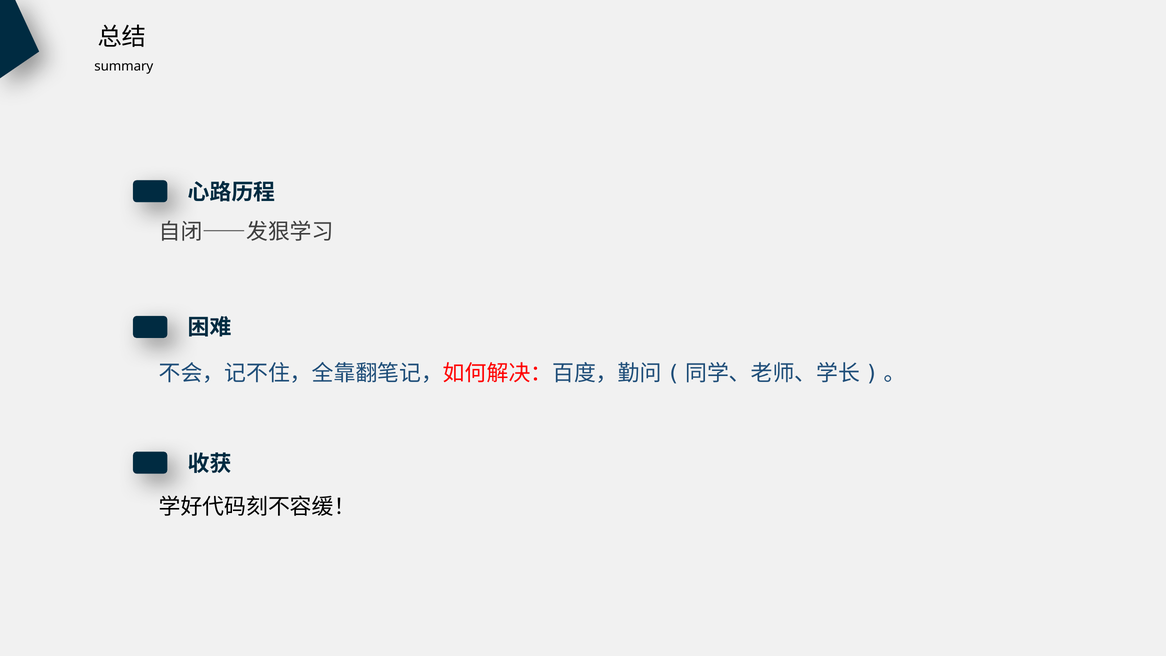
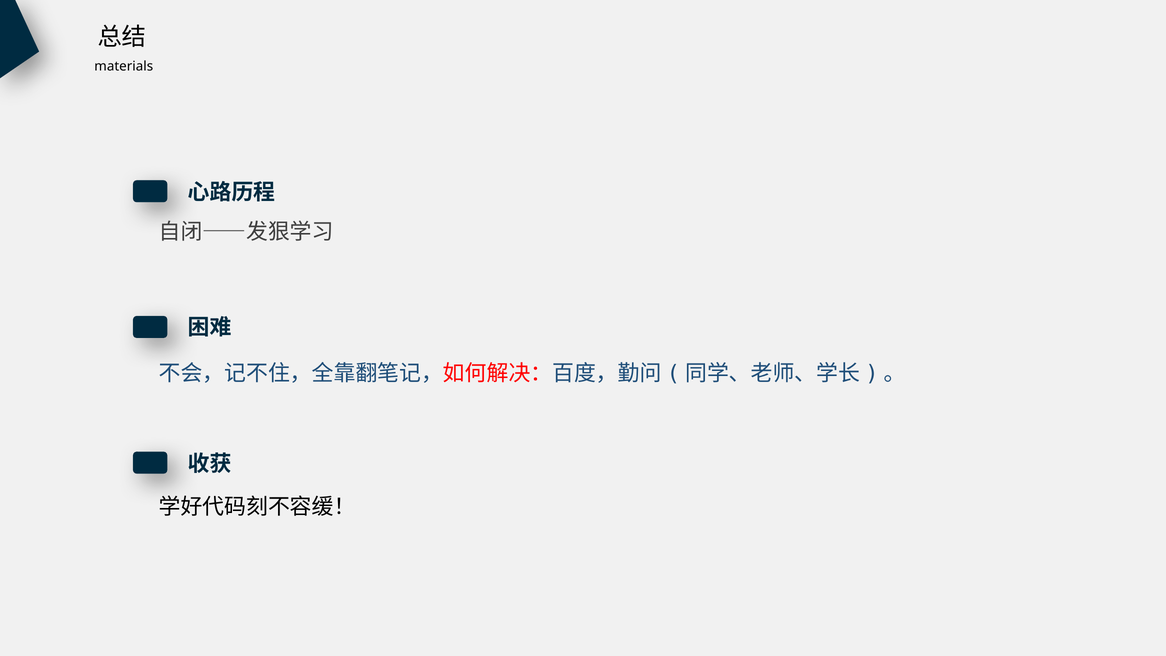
summary: summary -> materials
